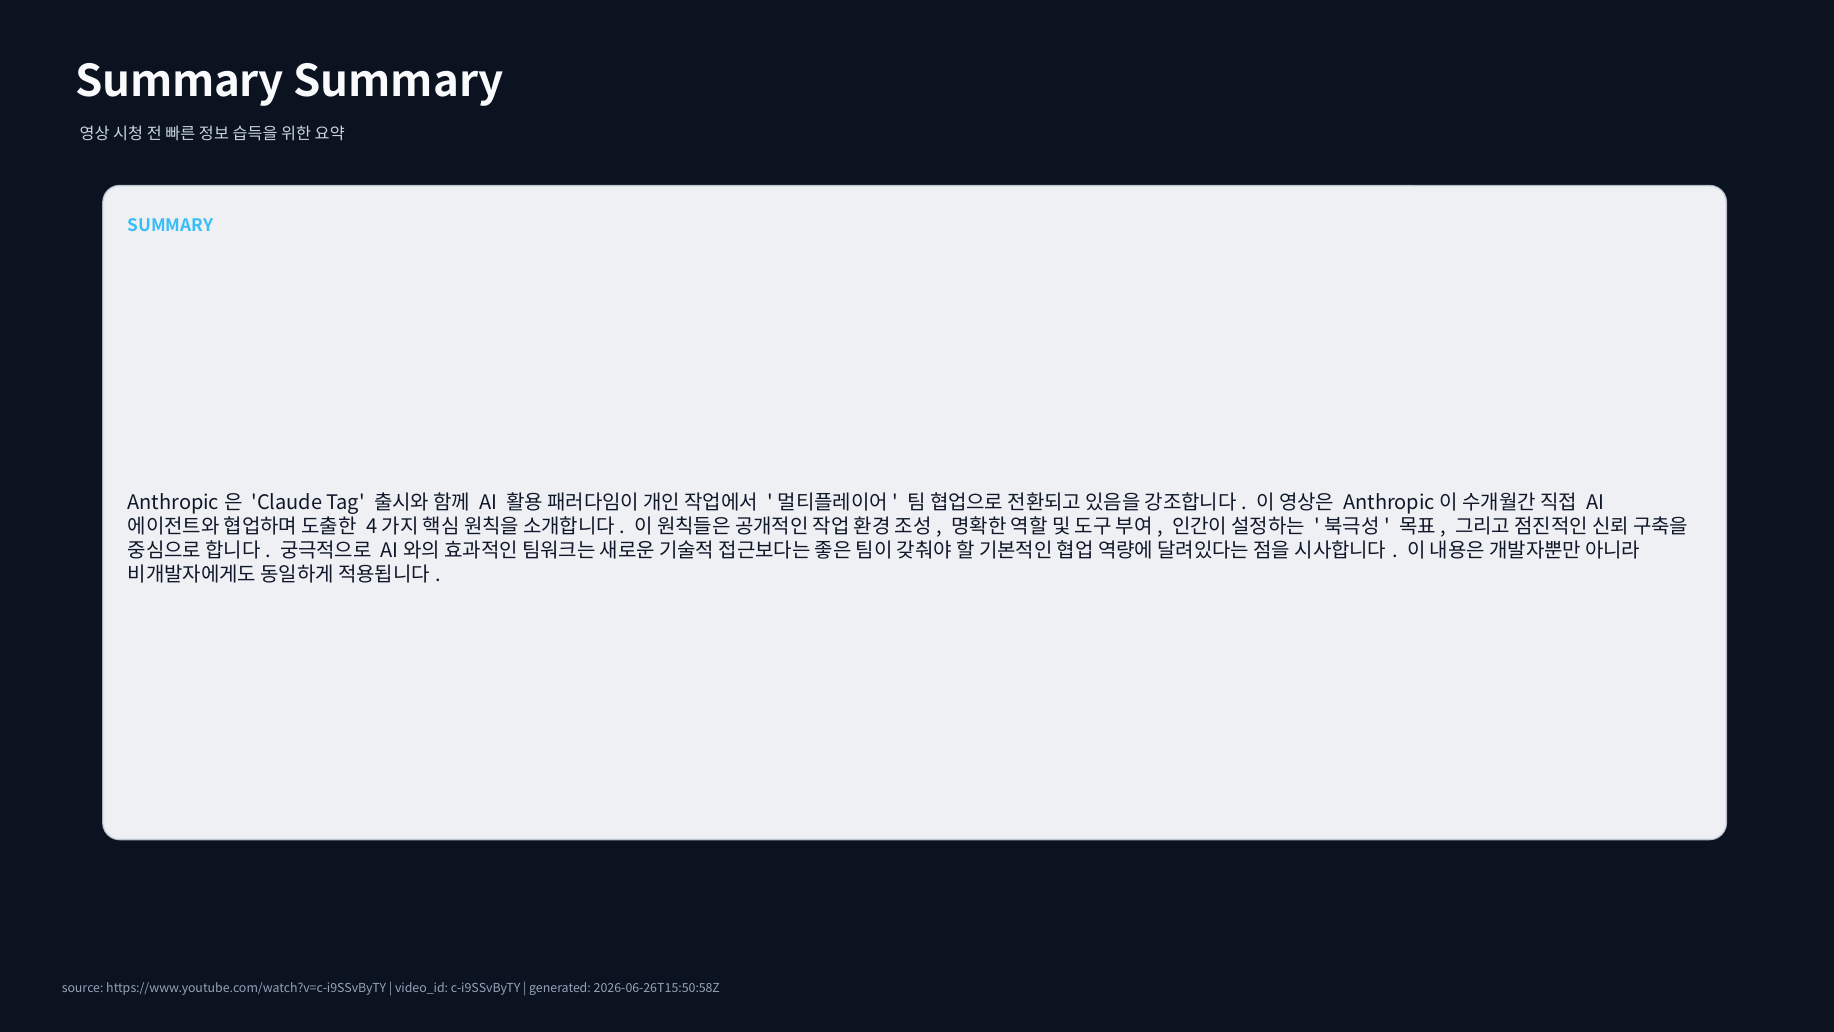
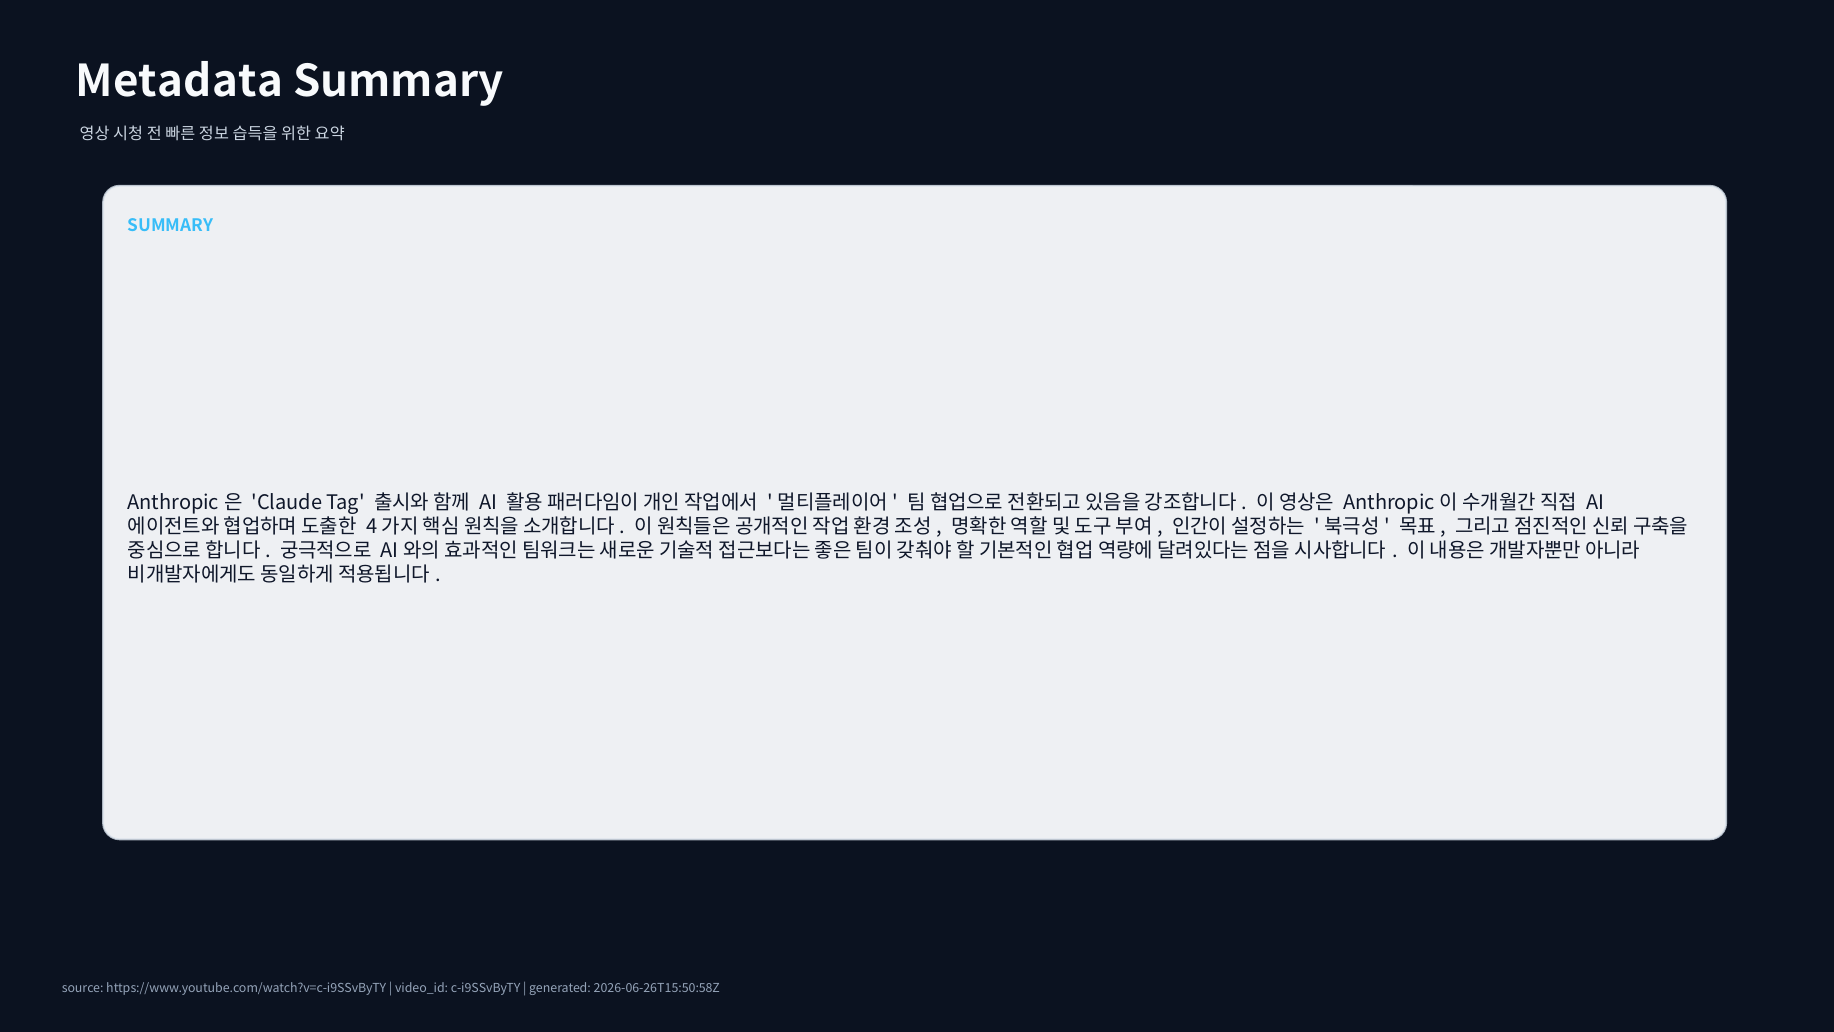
Summary at (180, 82): Summary -> Metadata
